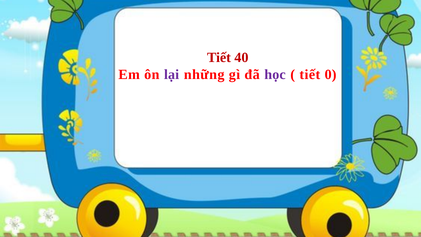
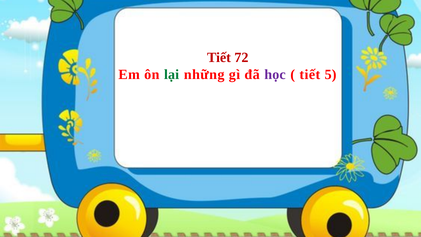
40: 40 -> 72
lại colour: purple -> green
0: 0 -> 5
